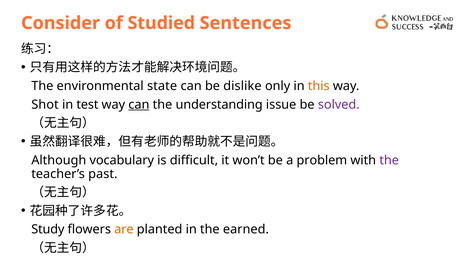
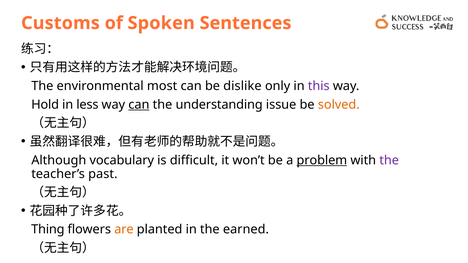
Consider: Consider -> Customs
Studied: Studied -> Spoken
state: state -> most
this colour: orange -> purple
Shot: Shot -> Hold
test: test -> less
solved colour: purple -> orange
problem underline: none -> present
Study: Study -> Thing
